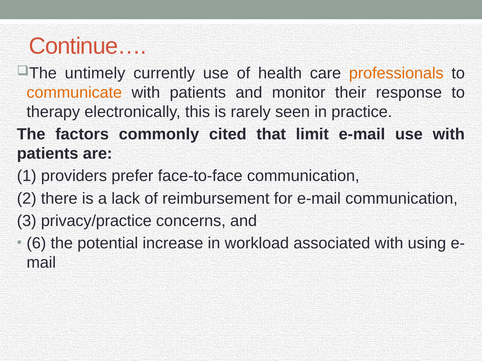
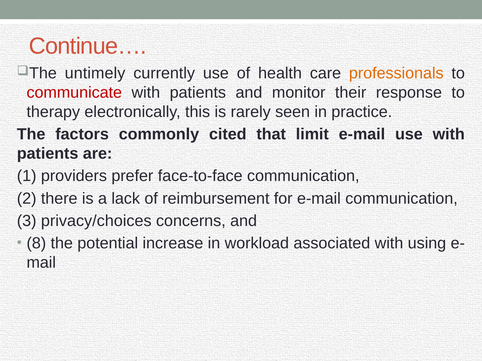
communicate colour: orange -> red
privacy/practice: privacy/practice -> privacy/choices
6: 6 -> 8
